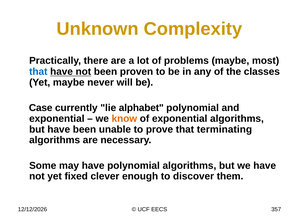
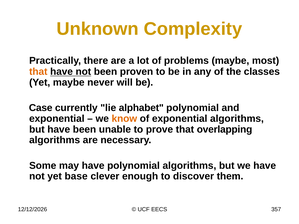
that at (38, 72) colour: blue -> orange
terminating: terminating -> overlapping
fixed: fixed -> base
